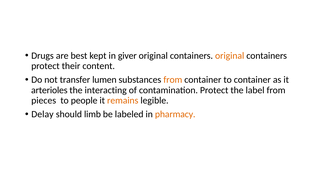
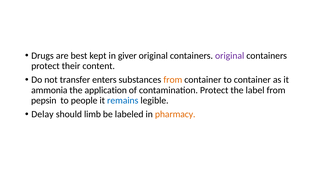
original at (230, 56) colour: orange -> purple
lumen: lumen -> enters
arterioles: arterioles -> ammonia
interacting: interacting -> application
pieces: pieces -> pepsin
remains colour: orange -> blue
